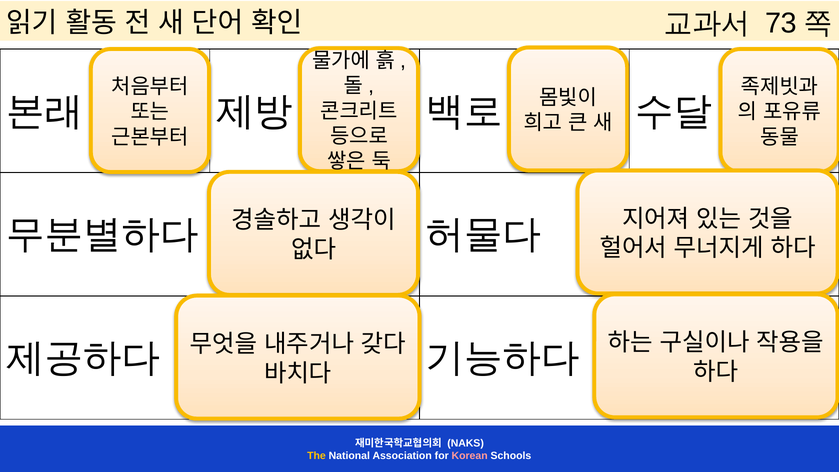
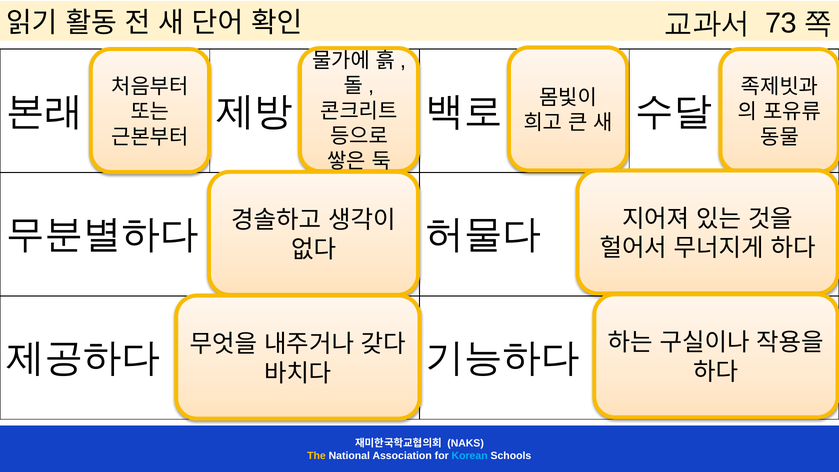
Korean colour: pink -> light blue
